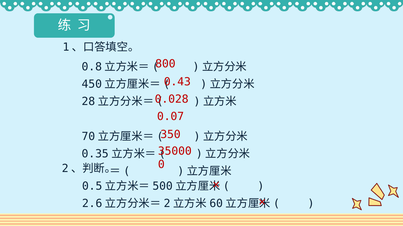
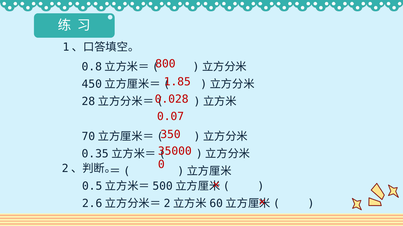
0.43: 0.43 -> 1.85
